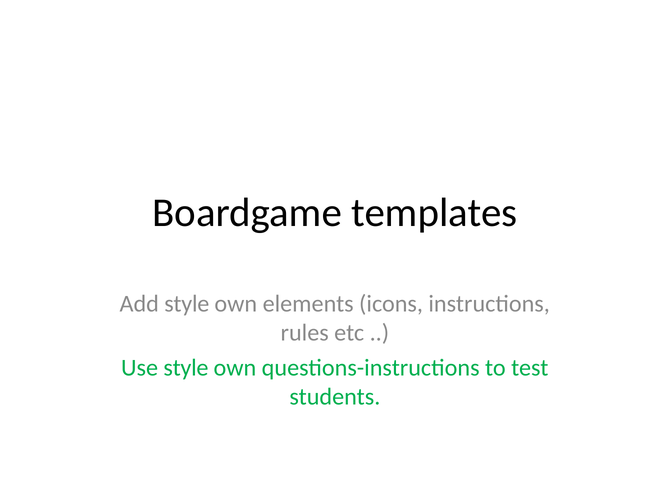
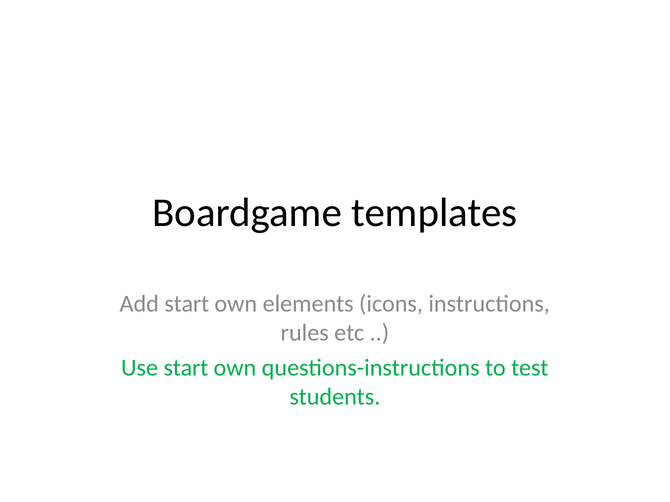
Add style: style -> start
Use style: style -> start
